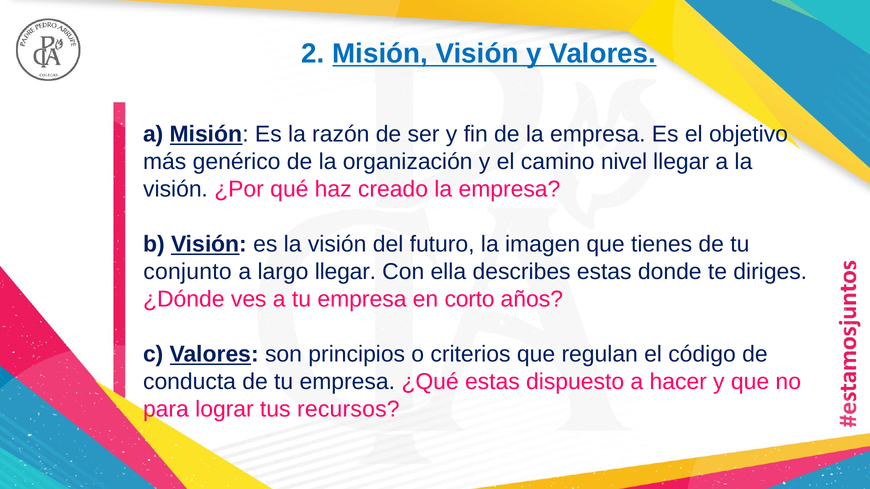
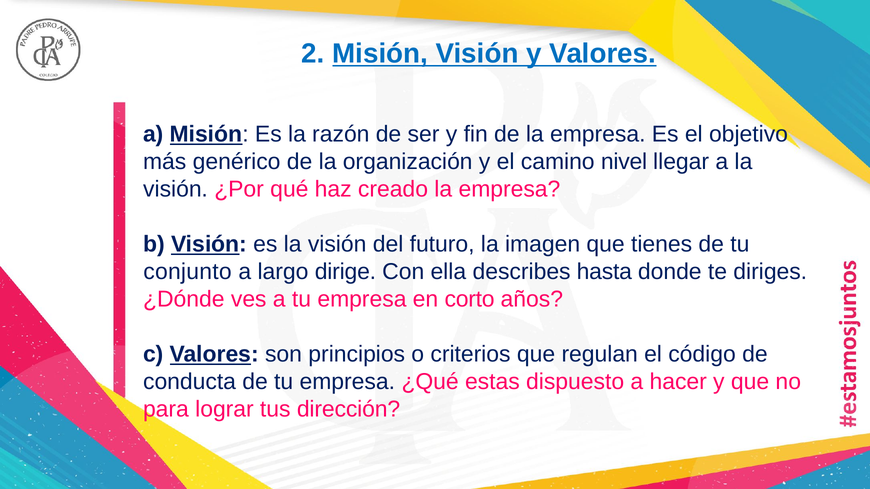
largo llegar: llegar -> dirige
describes estas: estas -> hasta
recursos: recursos -> dirección
